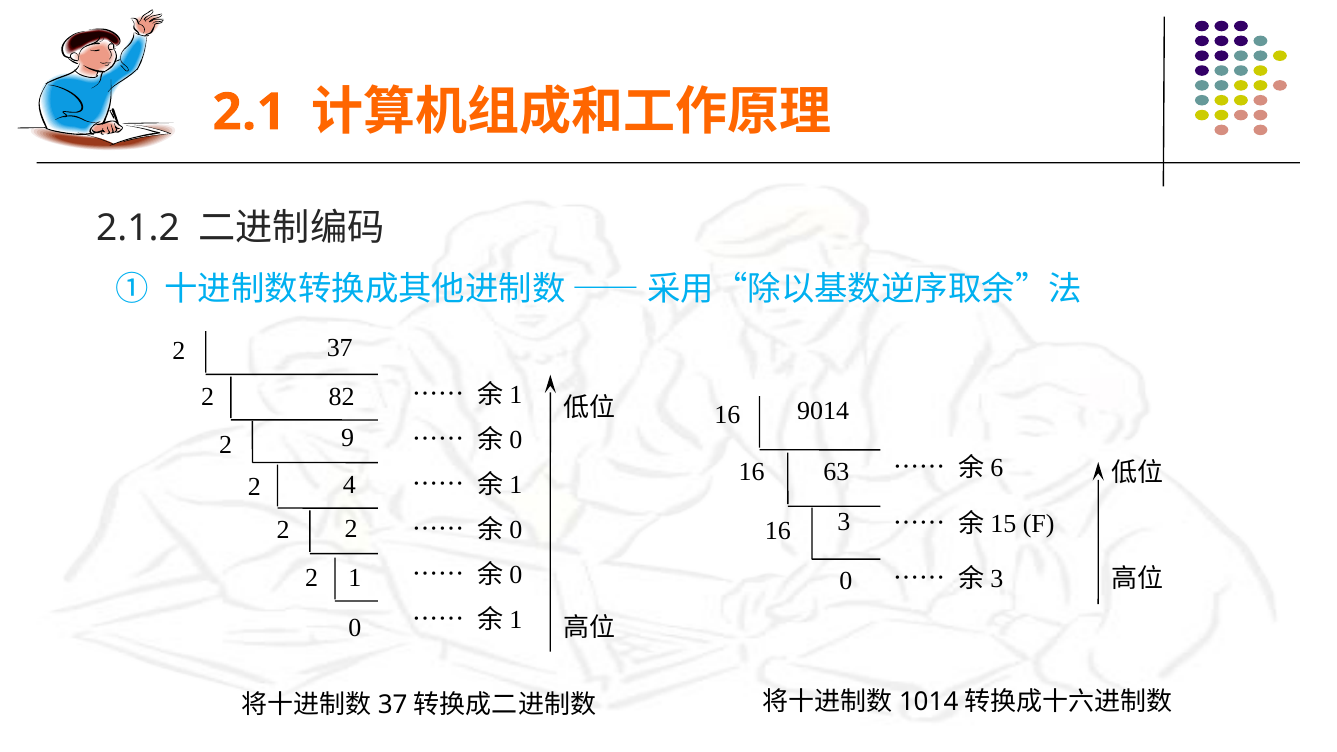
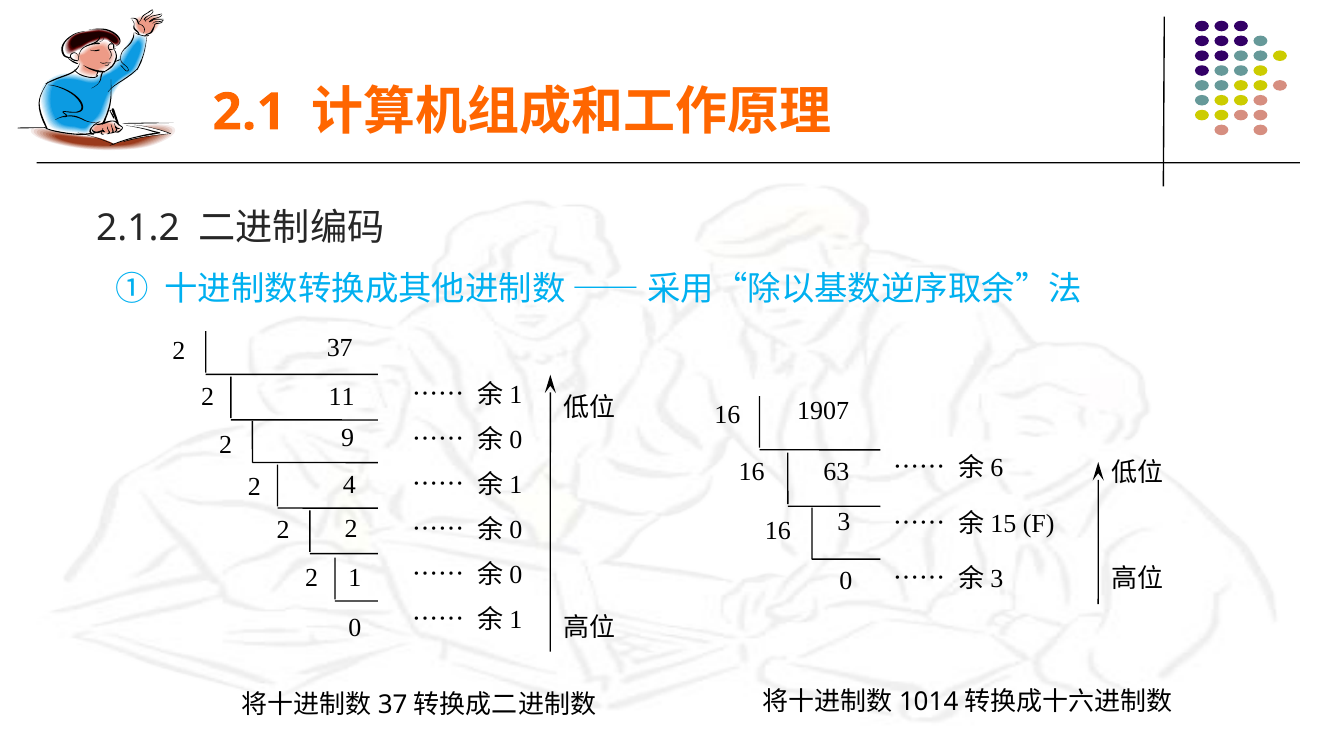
82: 82 -> 11
9014: 9014 -> 1907
